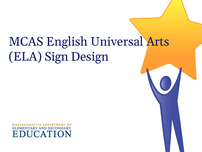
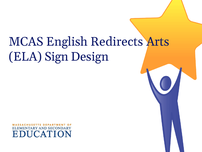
Universal: Universal -> Redirects
